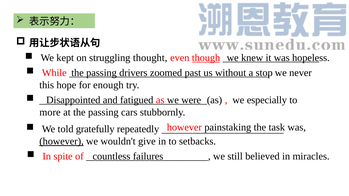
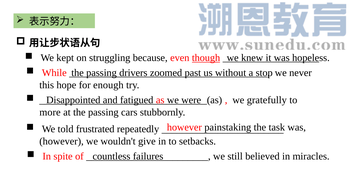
thought: thought -> because
especially: especially -> gratefully
gratefully: gratefully -> frustrated
however at (61, 141) underline: present -> none
